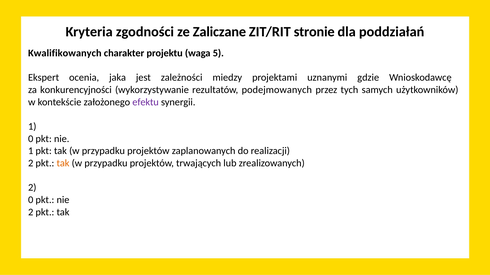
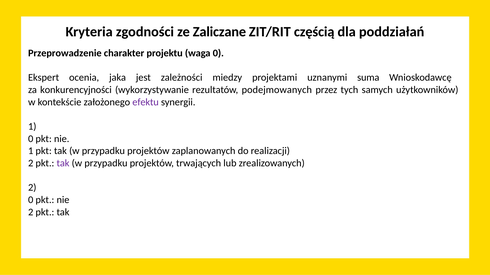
stronie: stronie -> częścią
Kwalifikowanych: Kwalifikowanych -> Przeprowadzenie
waga 5: 5 -> 0
gdzie: gdzie -> suma
tak at (63, 163) colour: orange -> purple
